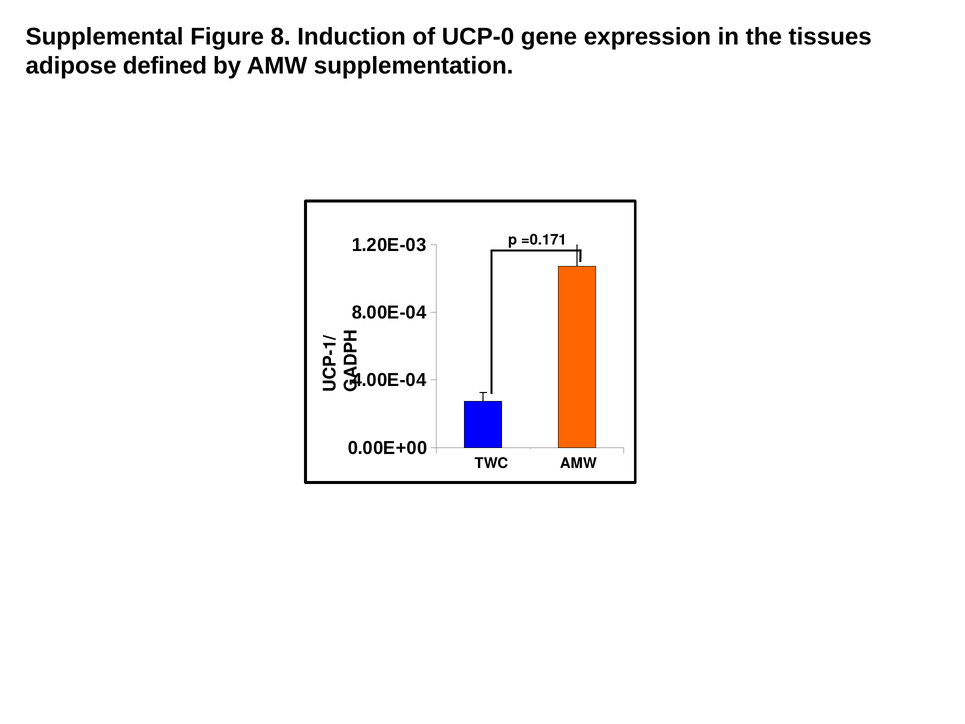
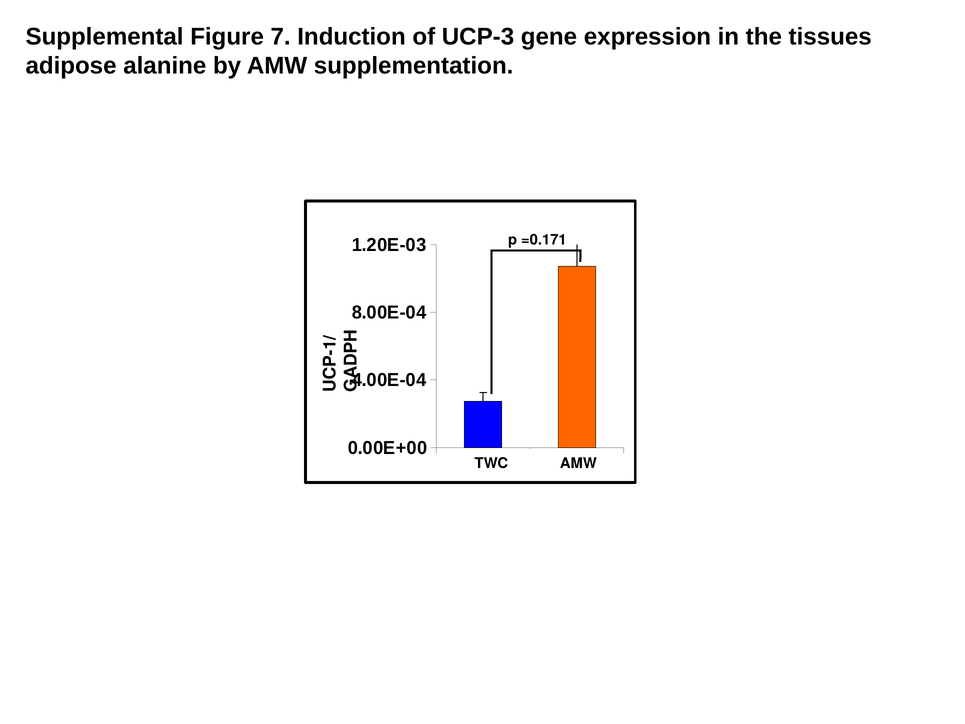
8: 8 -> 7
UCP-0: UCP-0 -> UCP-3
defined: defined -> alanine
